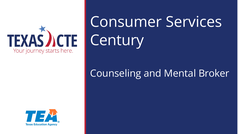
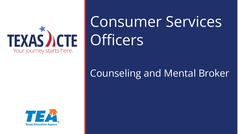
Century: Century -> Officers
